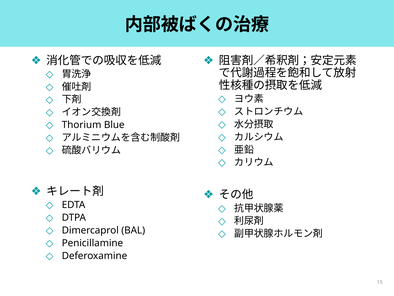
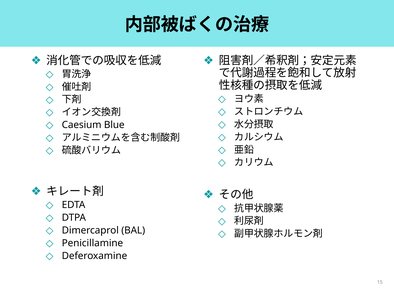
Thorium: Thorium -> Caesium
